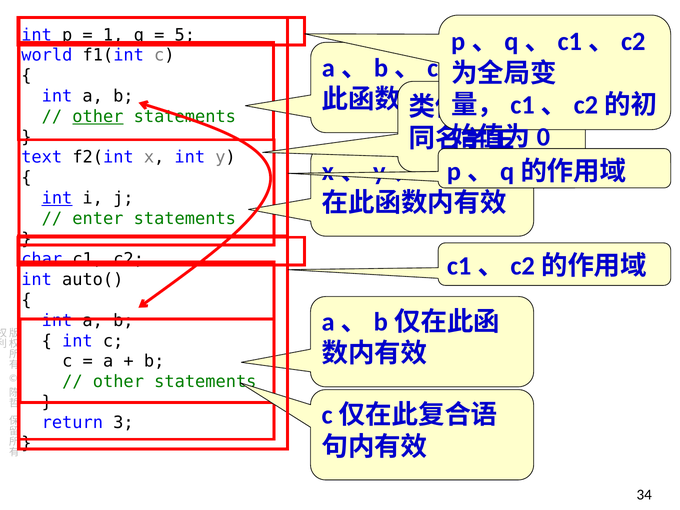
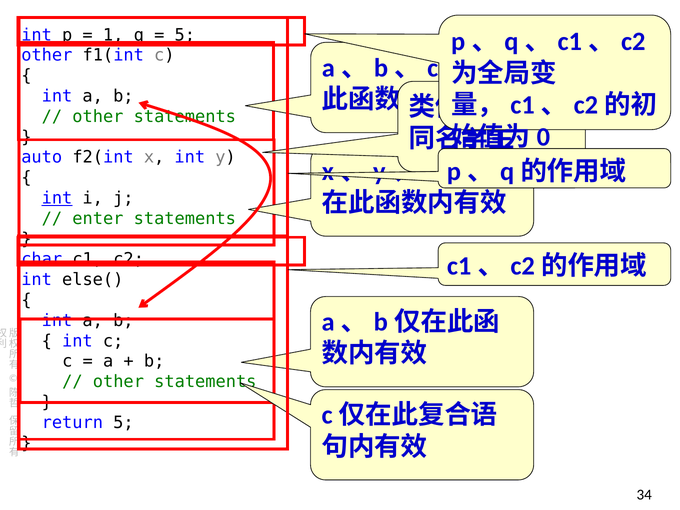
world at (47, 55): world -> other
other at (98, 116) underline: present -> none
text: text -> auto
auto(: auto( -> else(
return 3: 3 -> 5
